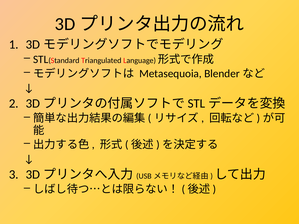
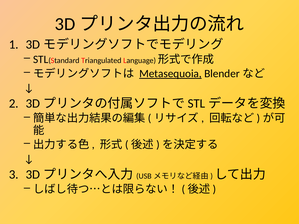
Metasequoia underline: none -> present
